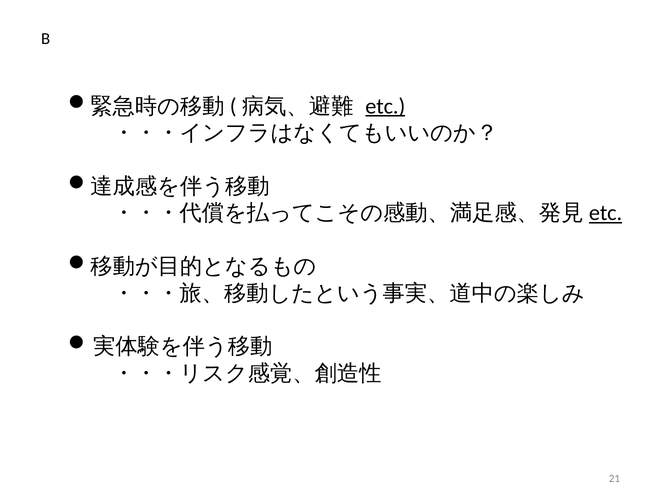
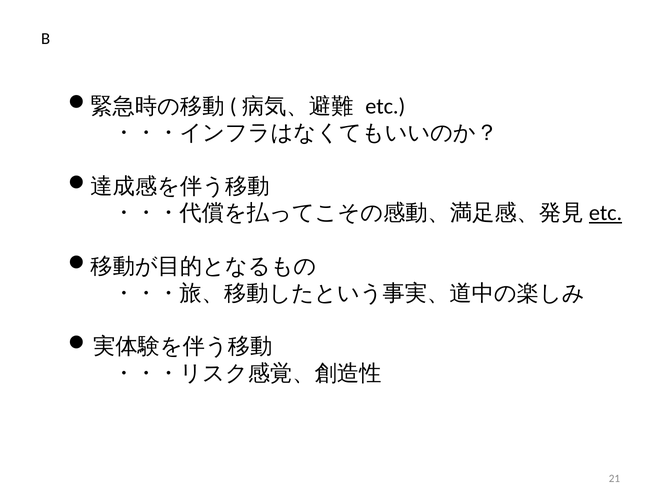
etc at (385, 106) underline: present -> none
